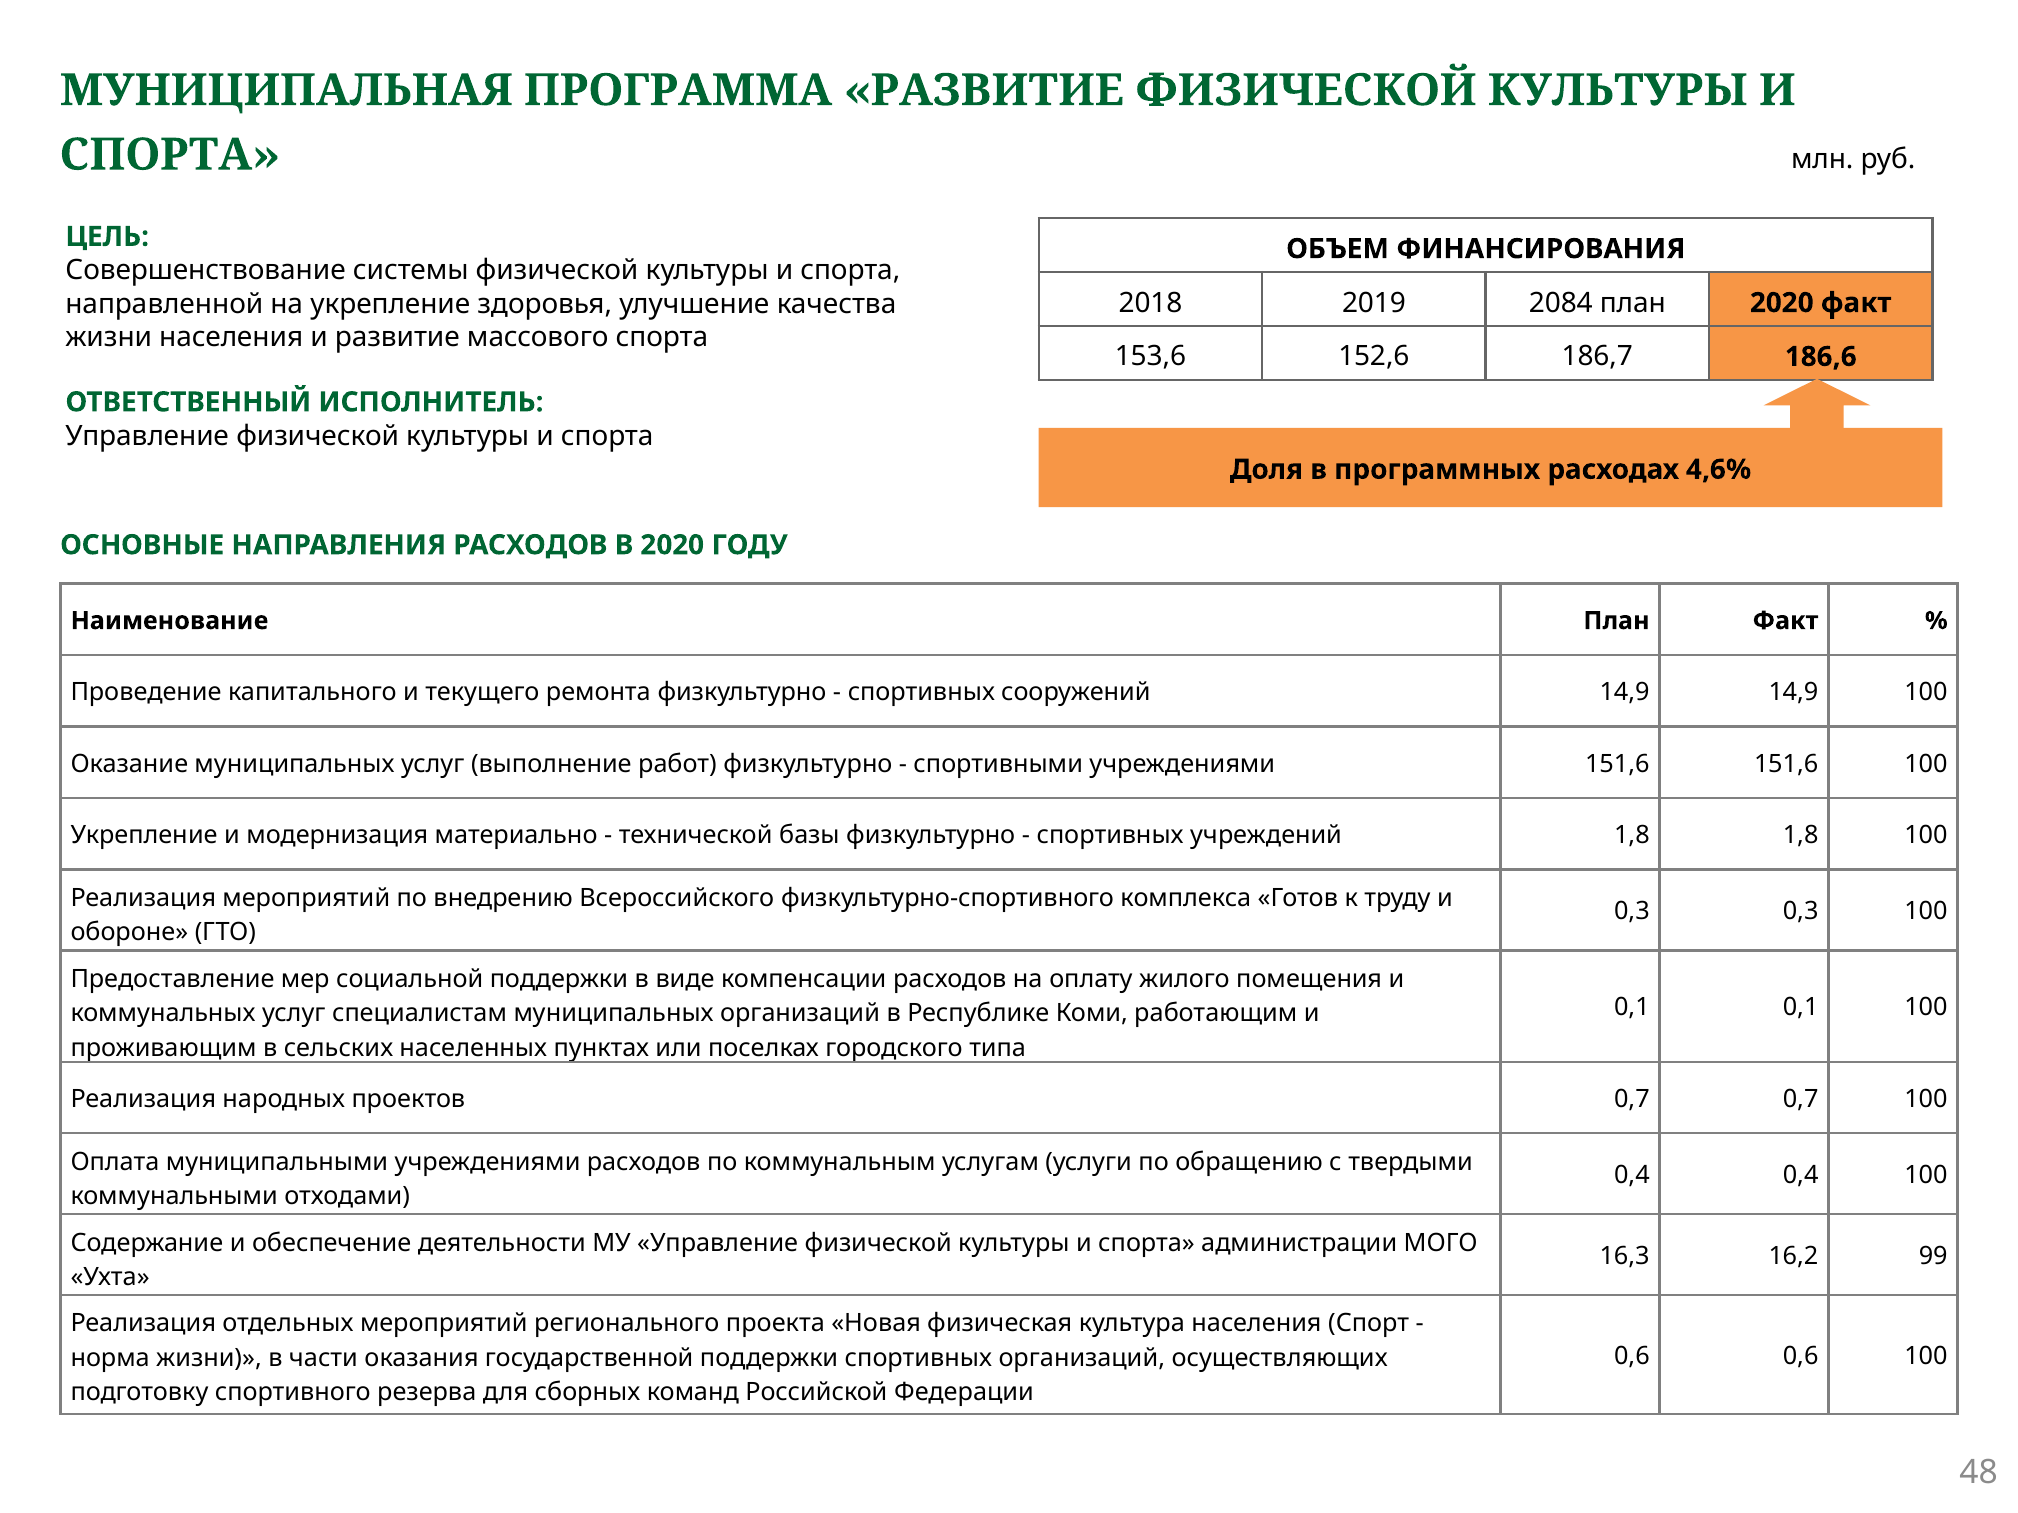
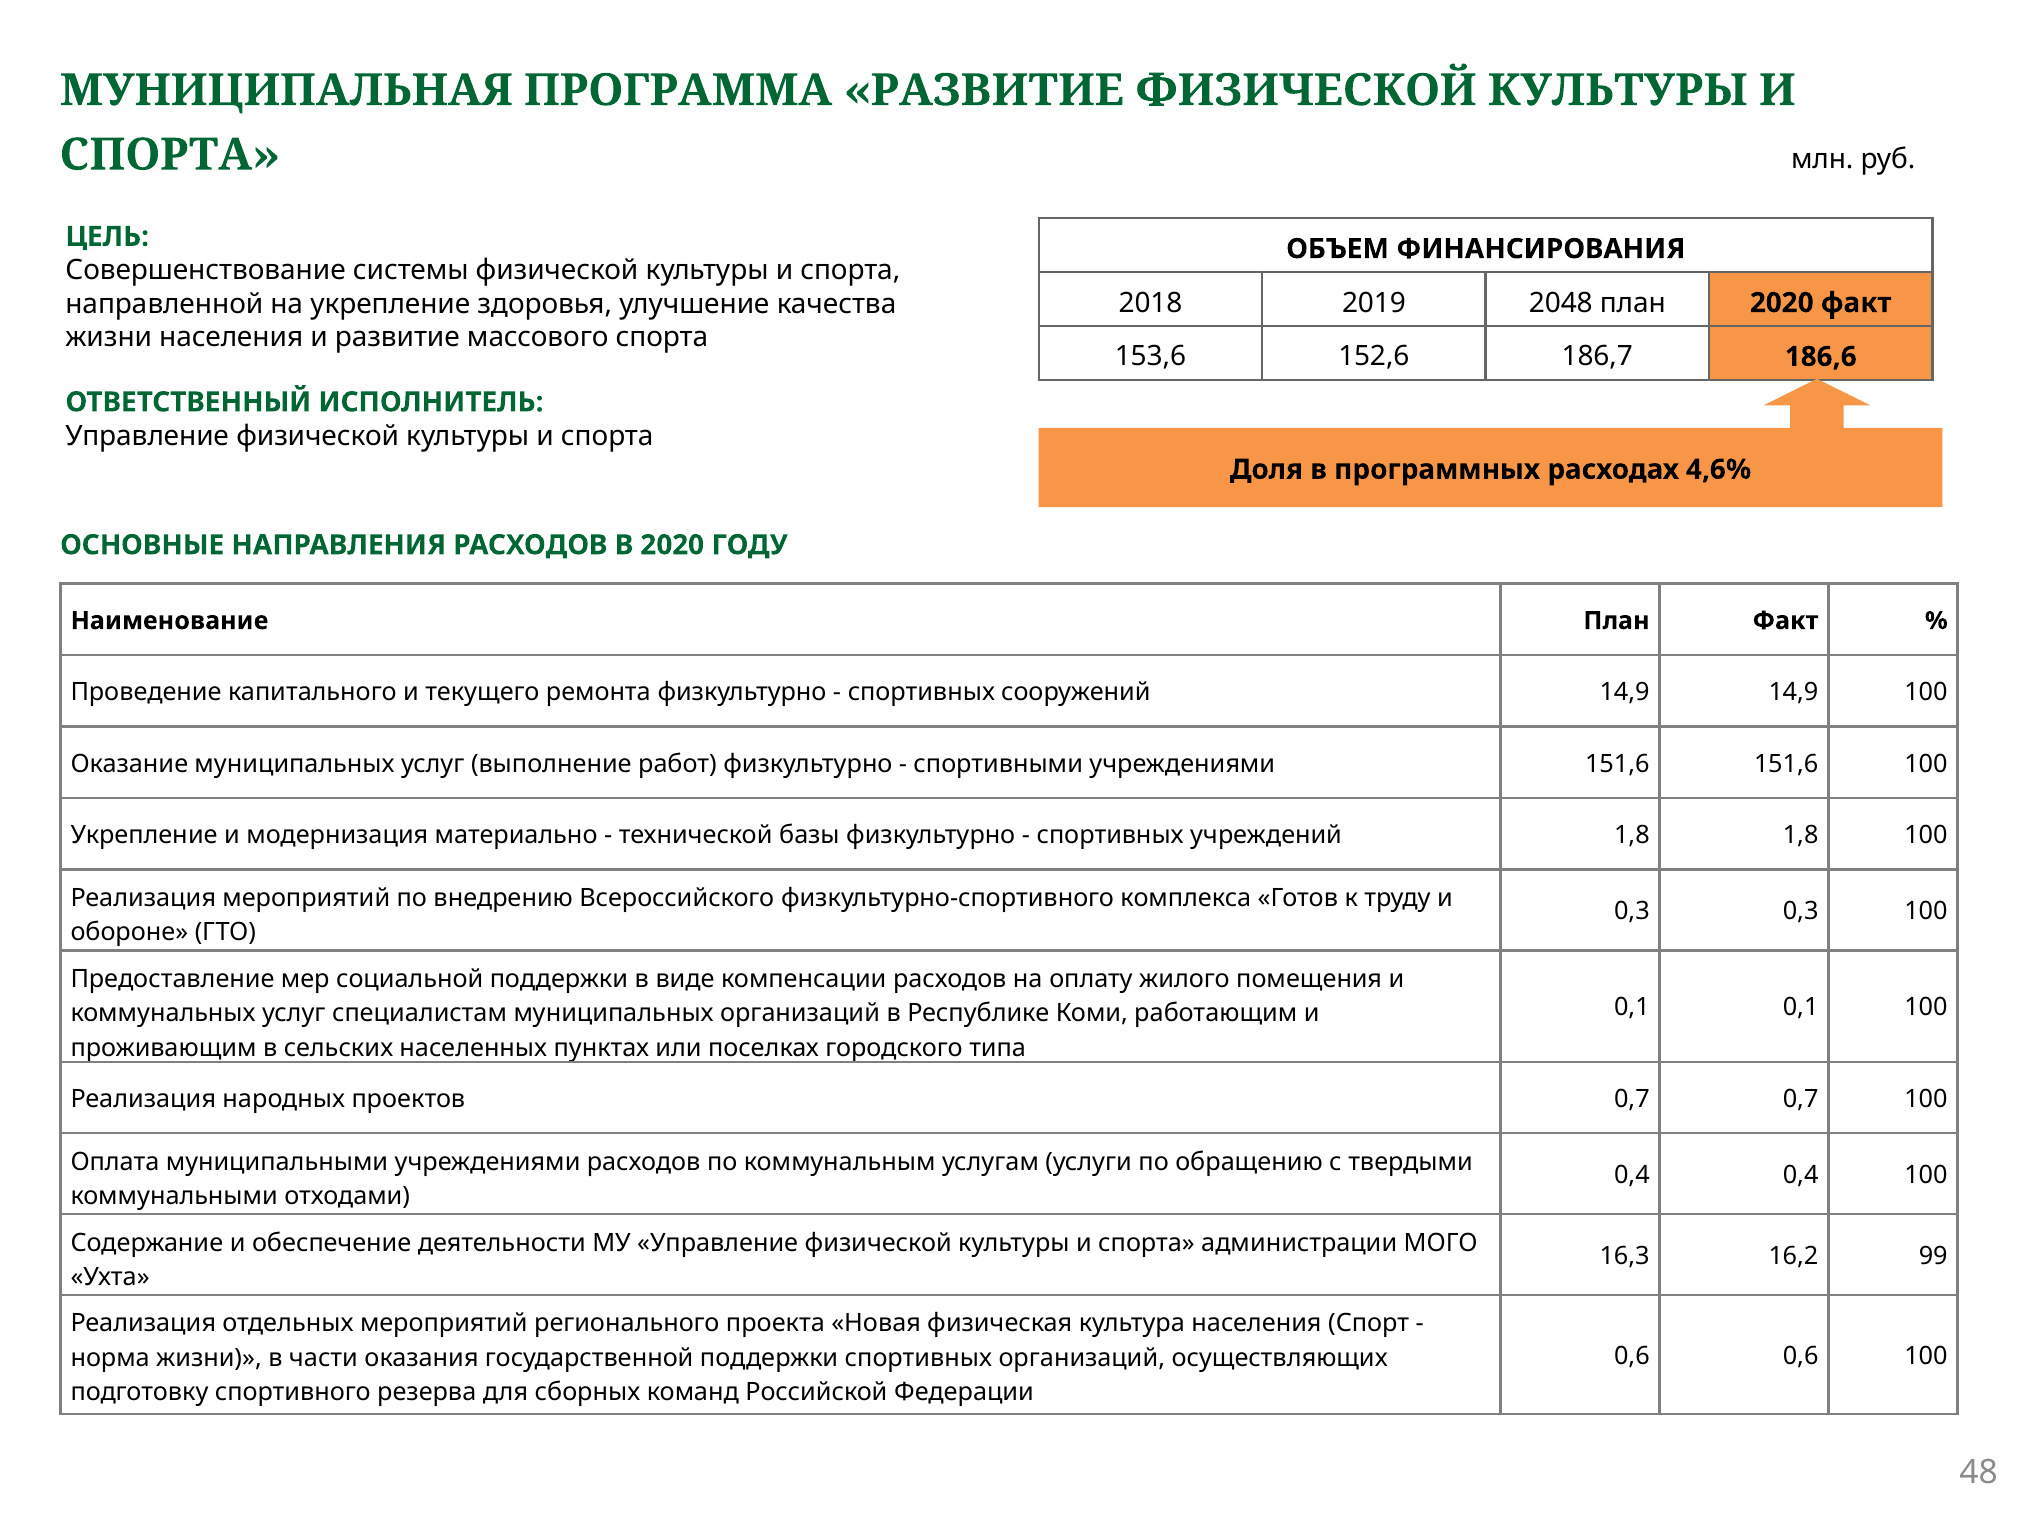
2084: 2084 -> 2048
